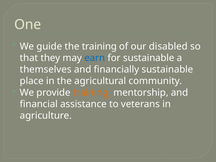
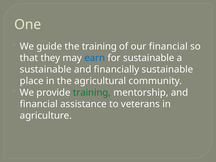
our disabled: disabled -> financial
themselves at (46, 69): themselves -> sustainable
training at (92, 93) colour: orange -> green
